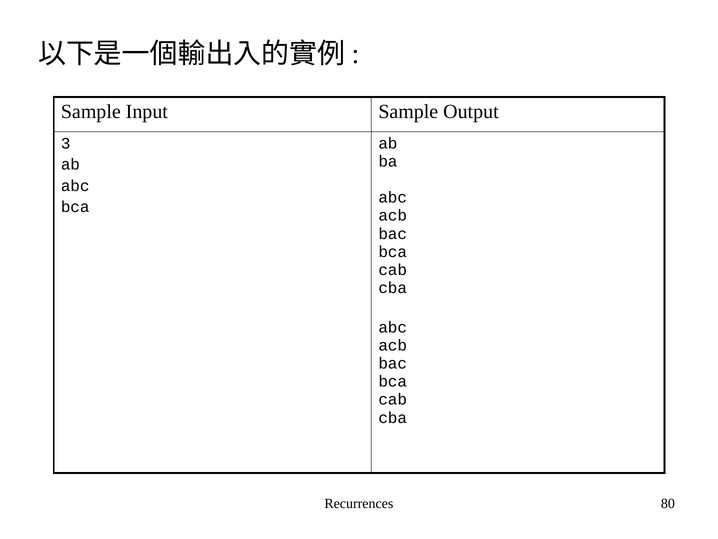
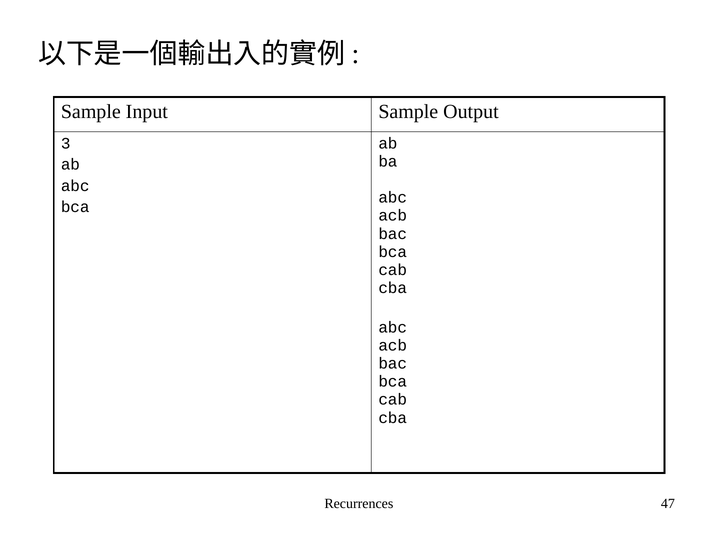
80: 80 -> 47
